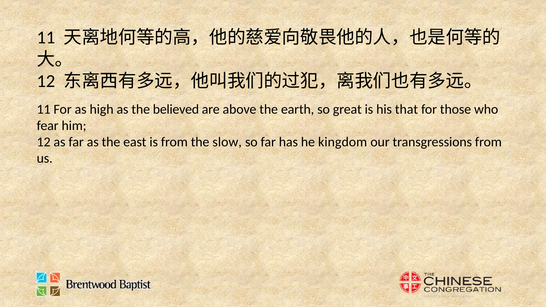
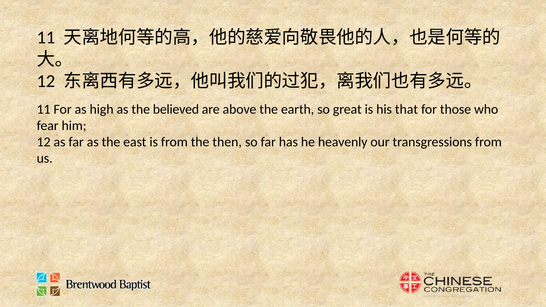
slow: slow -> then
kingdom: kingdom -> heavenly
